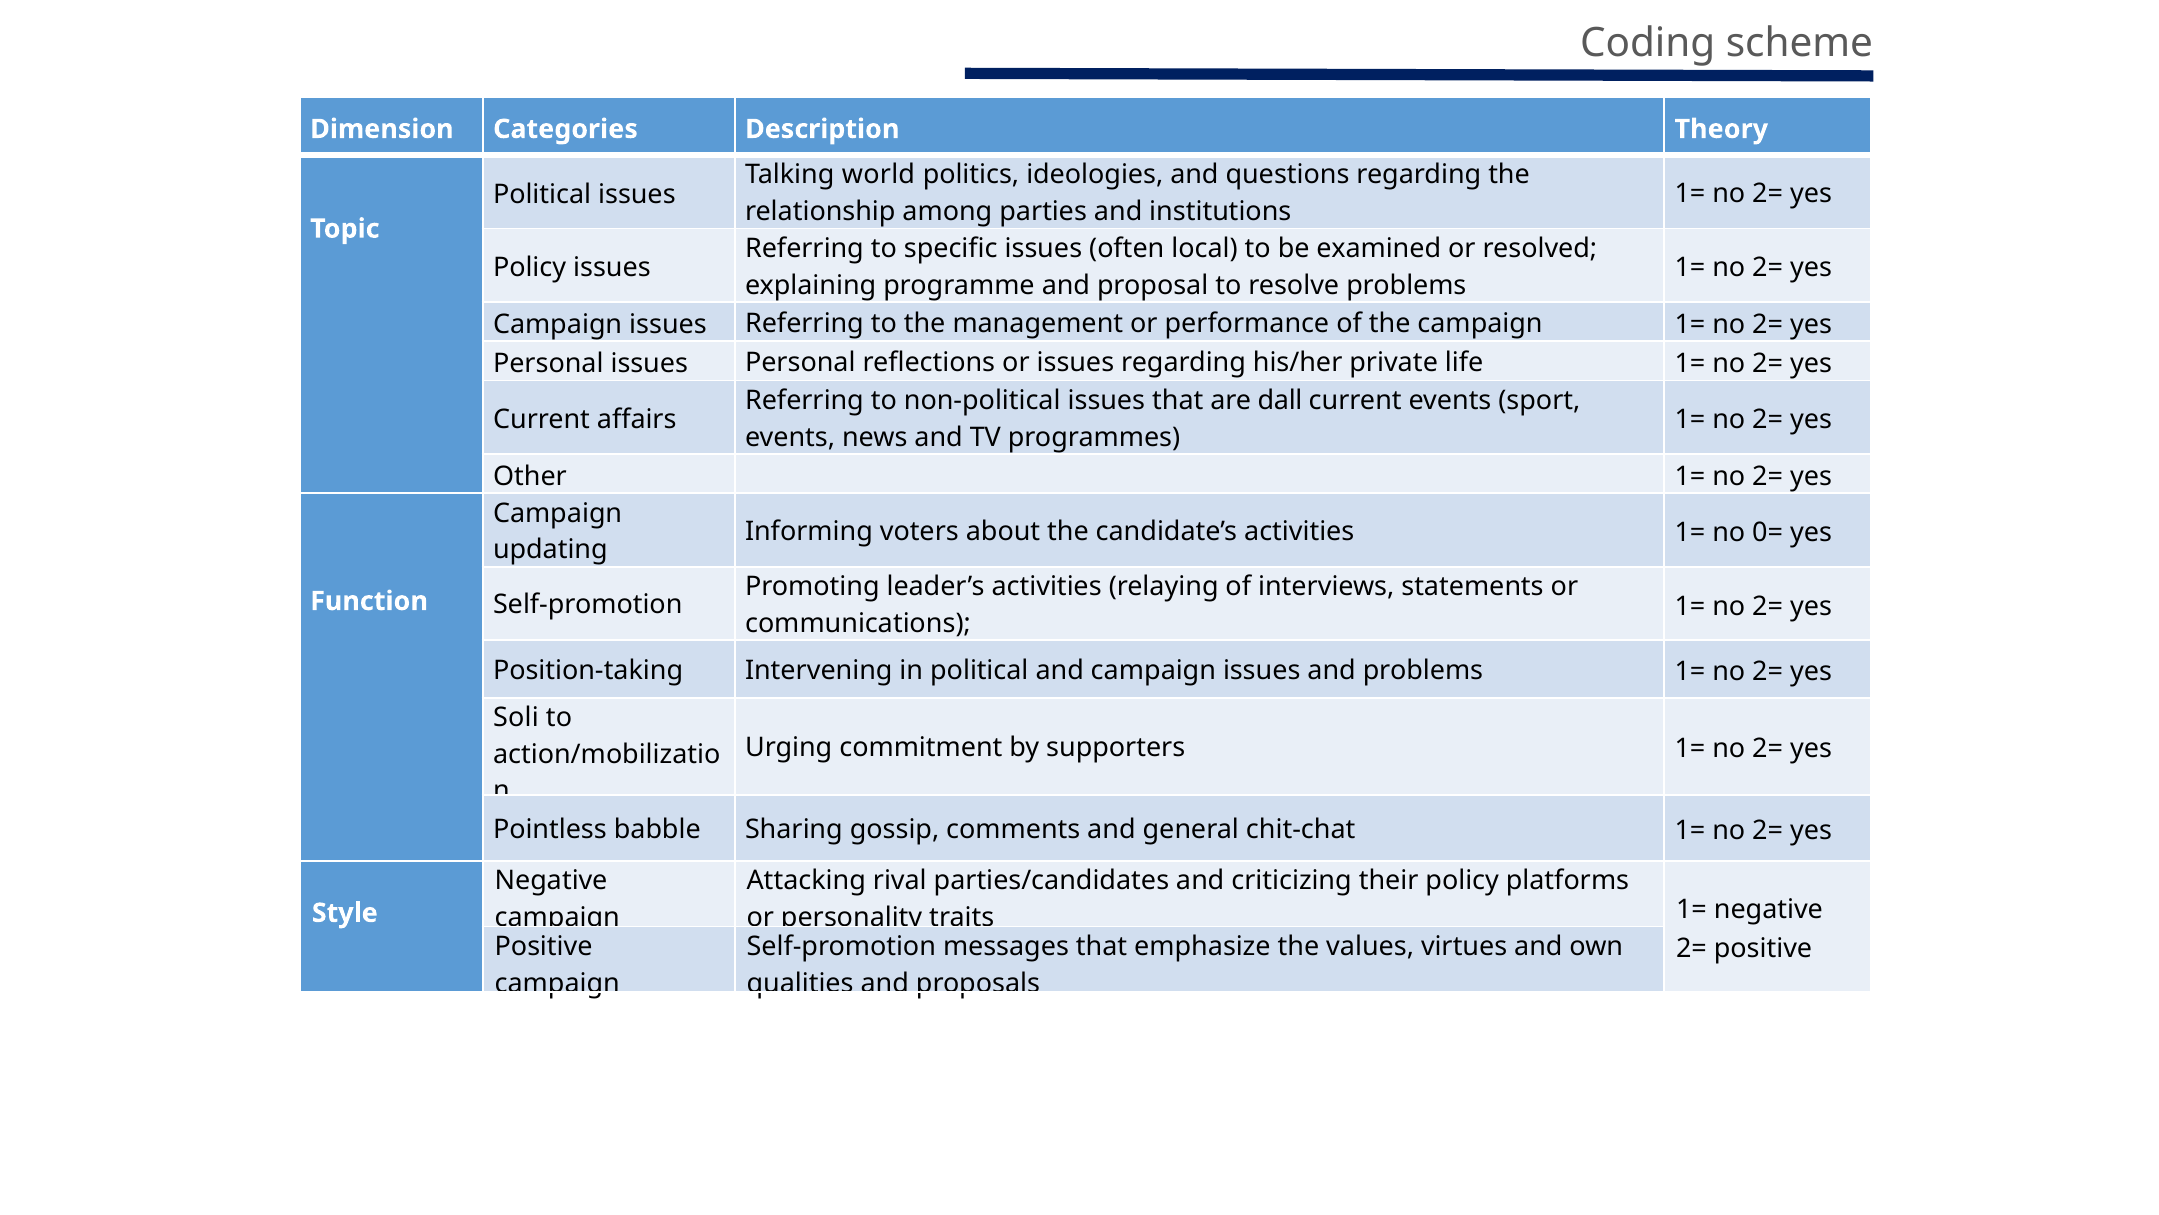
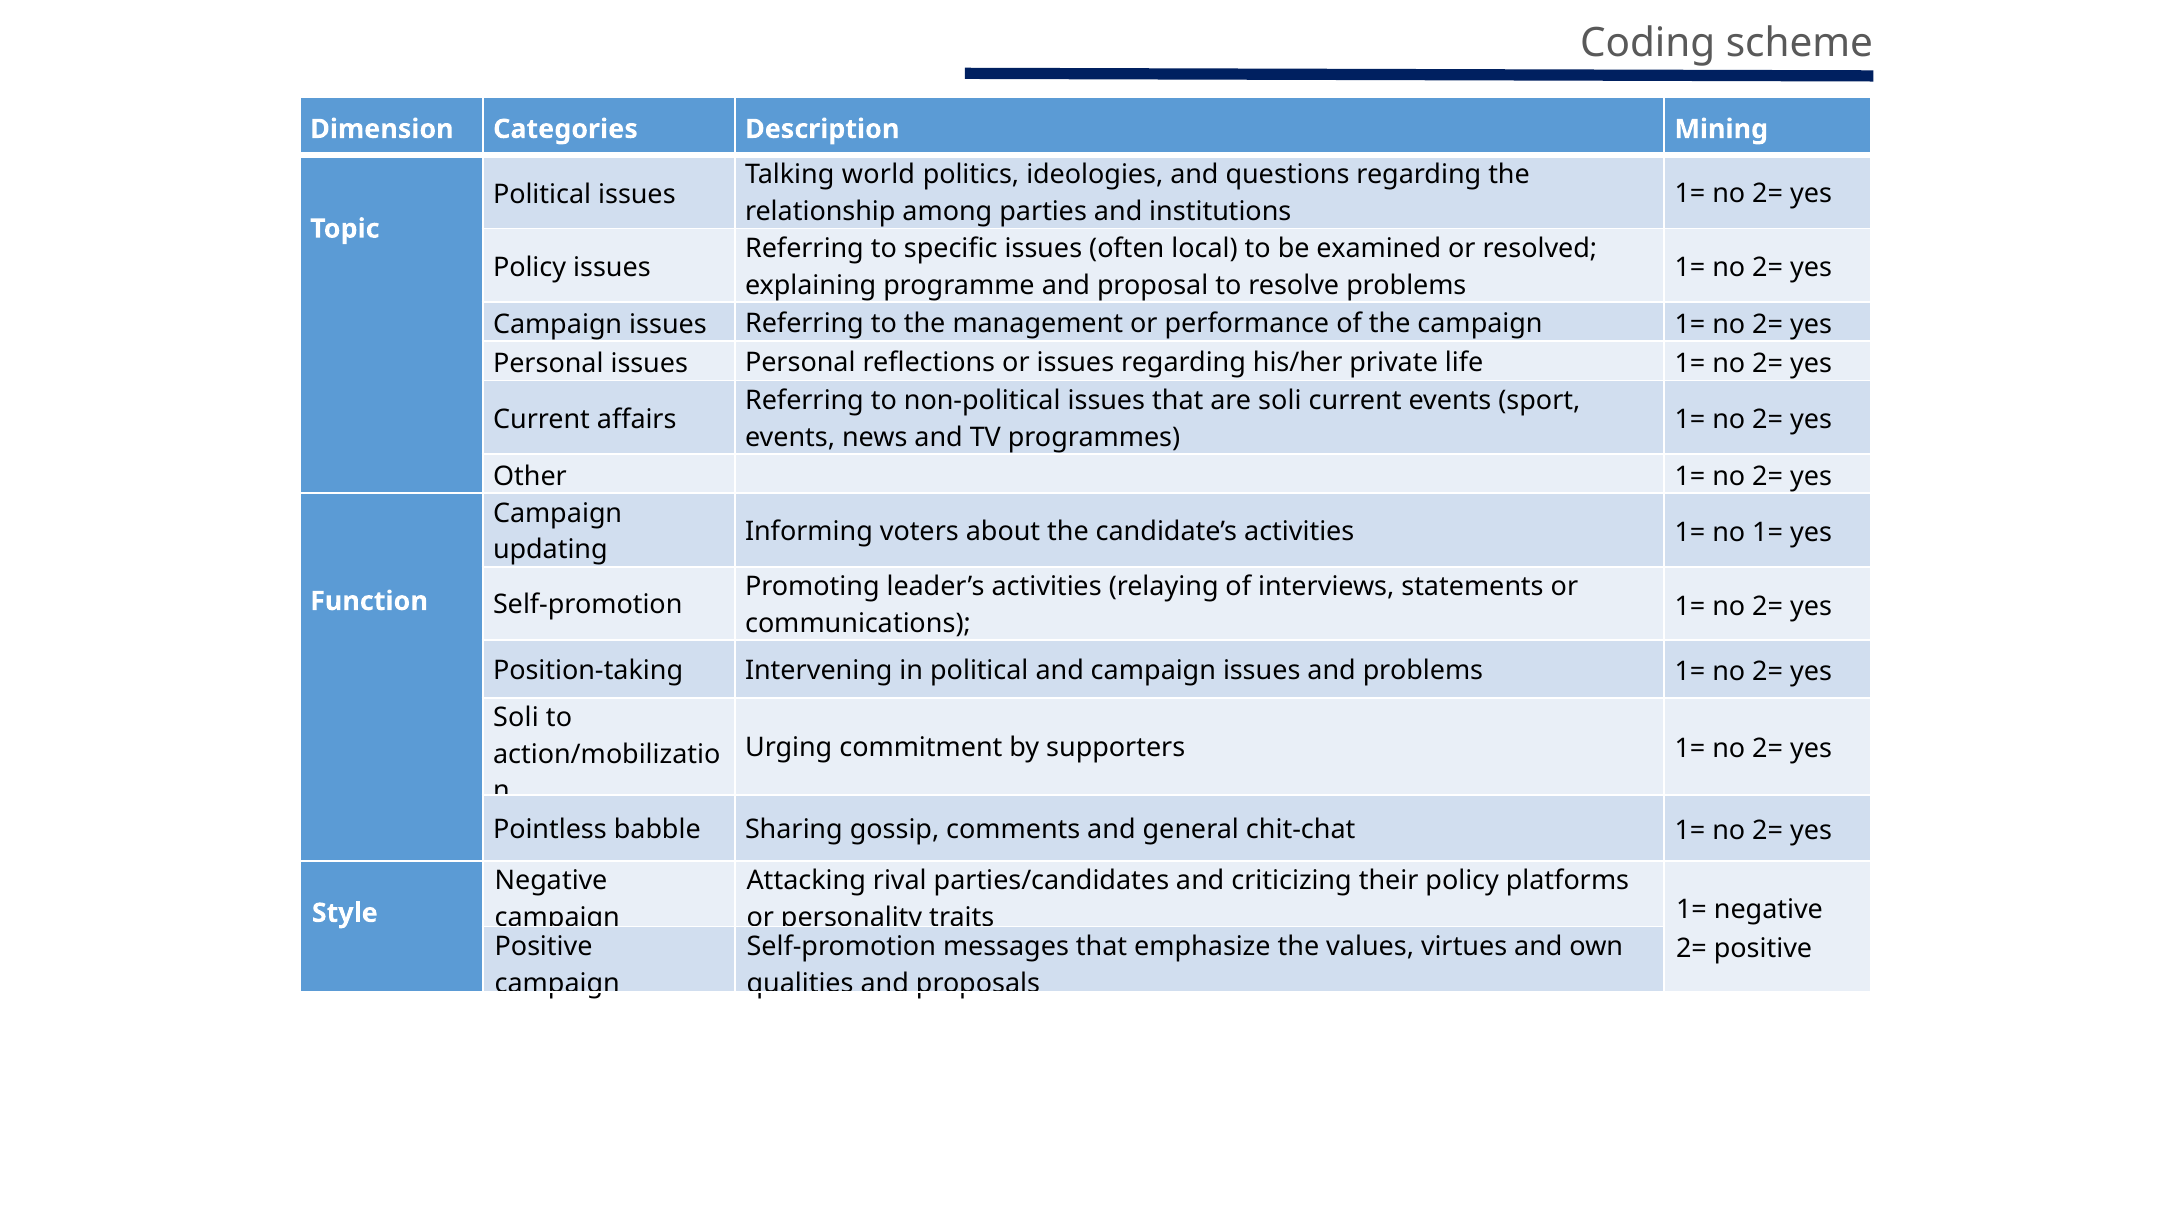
Theory: Theory -> Mining
are dall: dall -> soli
no 0=: 0= -> 1=
